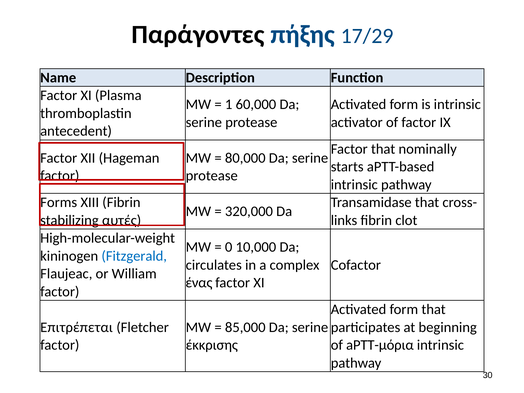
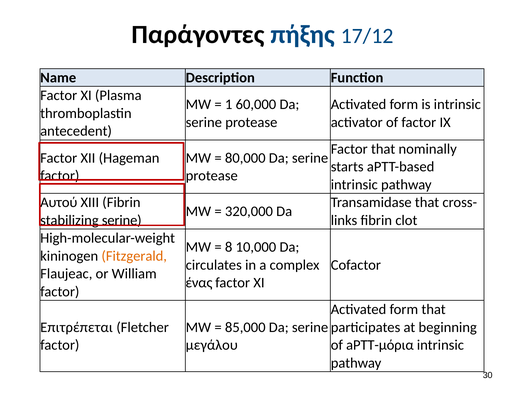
17/29: 17/29 -> 17/12
Forms: Forms -> Αυτού
stabilizing αυτές: αυτές -> serine
0: 0 -> 8
Fitzgerald colour: blue -> orange
έκκρισης: έκκρισης -> μεγάλου
